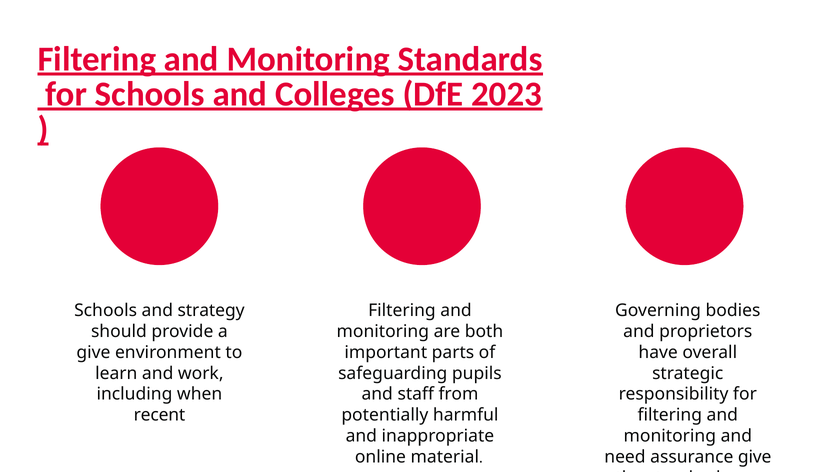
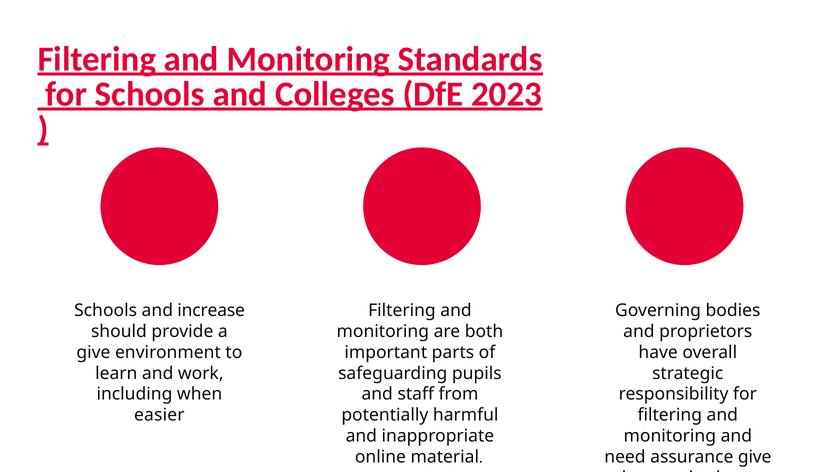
strategy: strategy -> increase
recent: recent -> easier
